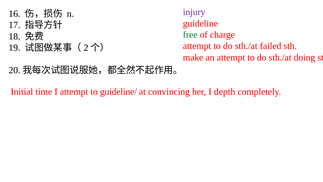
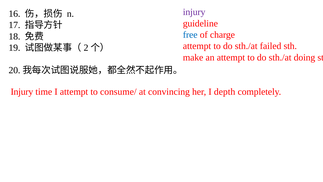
free colour: green -> blue
Initial at (22, 92): Initial -> Injury
guideline/: guideline/ -> consume/
